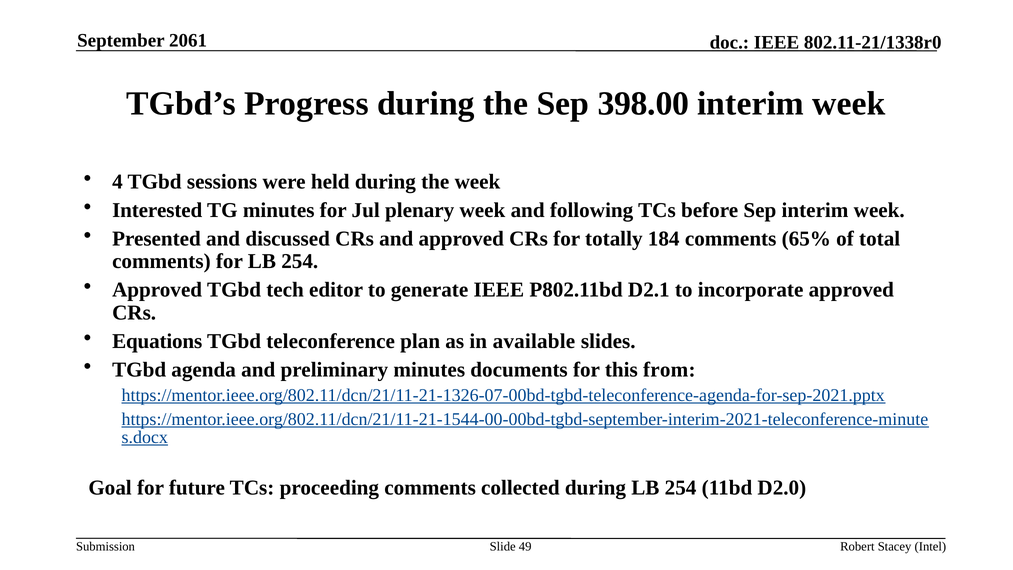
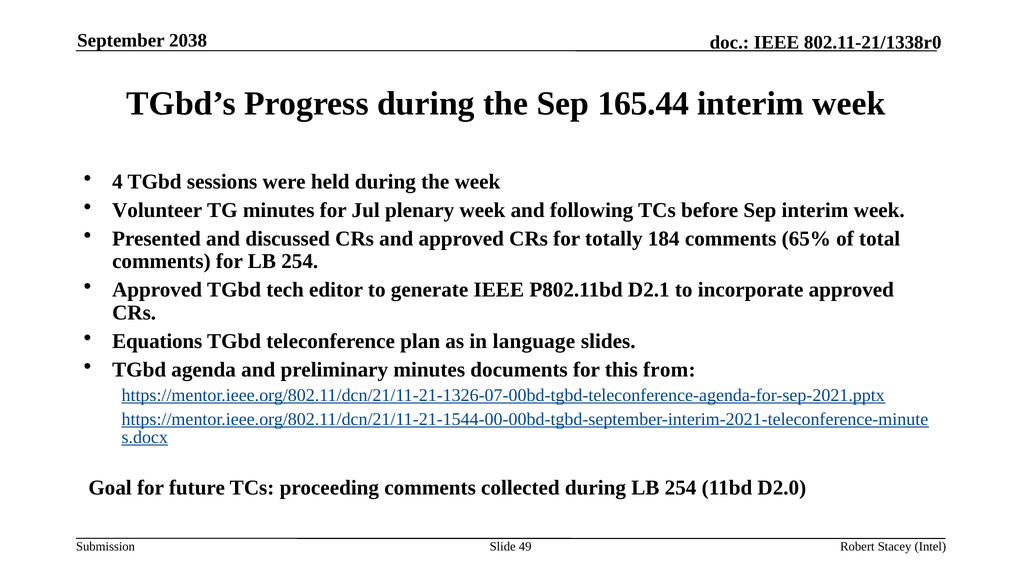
2061: 2061 -> 2038
398.00: 398.00 -> 165.44
Interested: Interested -> Volunteer
available: available -> language
